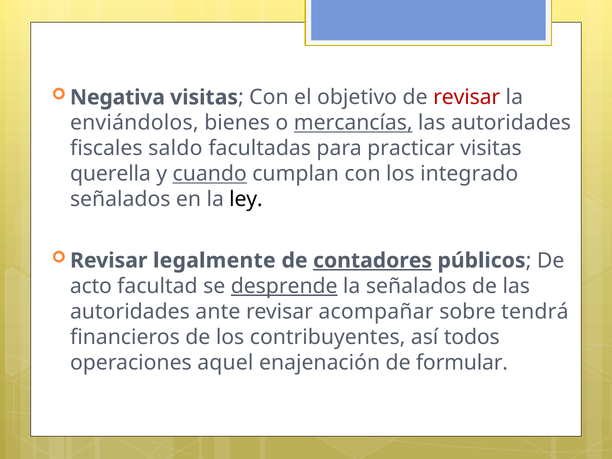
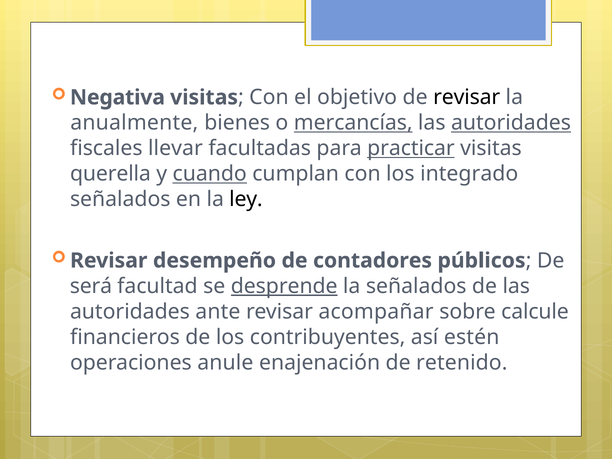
revisar at (467, 97) colour: red -> black
enviándolos: enviándolos -> anualmente
autoridades at (511, 123) underline: none -> present
saldo: saldo -> llevar
practicar underline: none -> present
legalmente: legalmente -> desempeño
contadores underline: present -> none
acto: acto -> será
tendrá: tendrá -> calcule
todos: todos -> estén
aquel: aquel -> anule
formular: formular -> retenido
